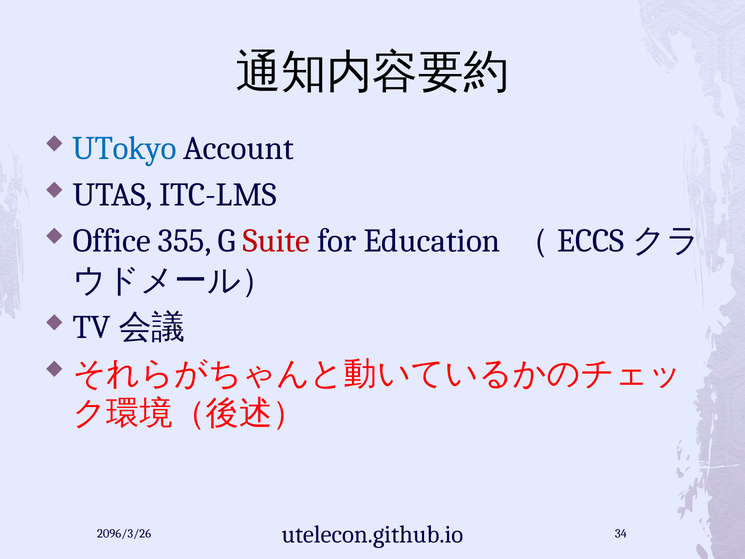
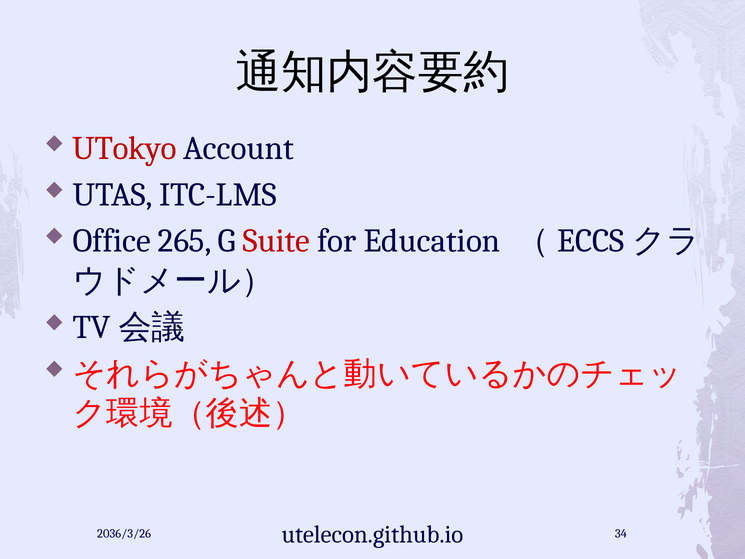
UTokyo colour: blue -> red
355: 355 -> 265
2096/3/26: 2096/3/26 -> 2036/3/26
